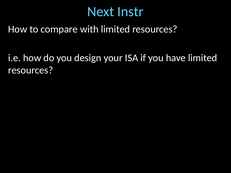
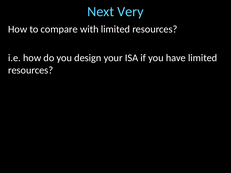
Instr: Instr -> Very
